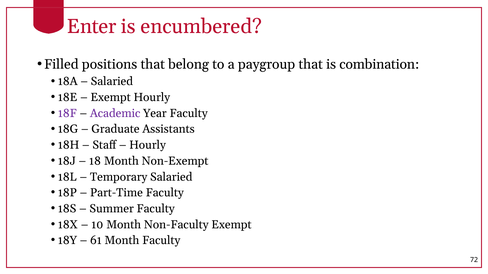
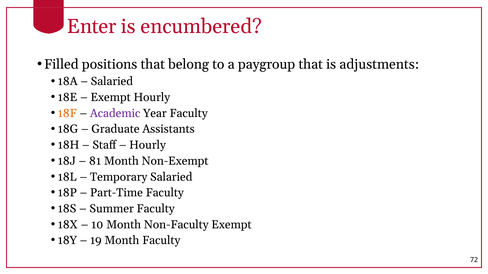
combination: combination -> adjustments
18F colour: purple -> orange
18: 18 -> 81
61: 61 -> 19
